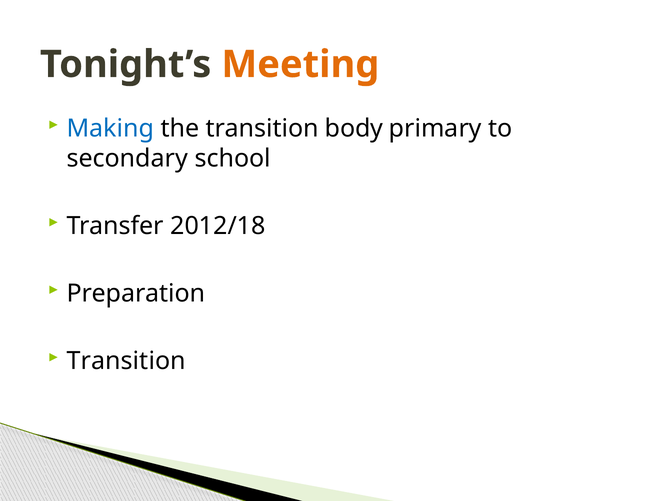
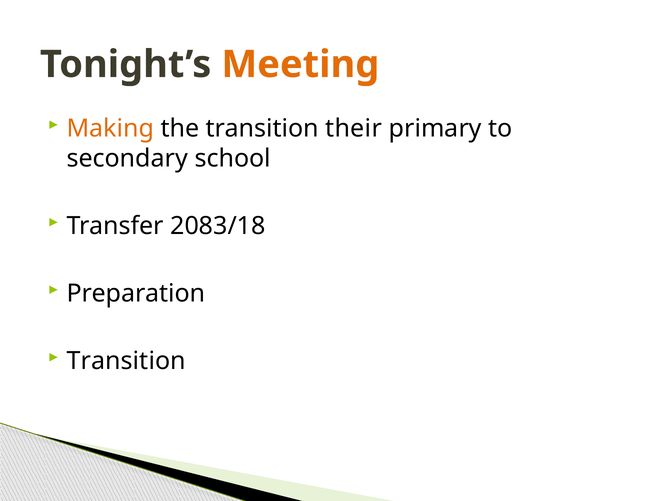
Making colour: blue -> orange
body: body -> their
2012/18: 2012/18 -> 2083/18
